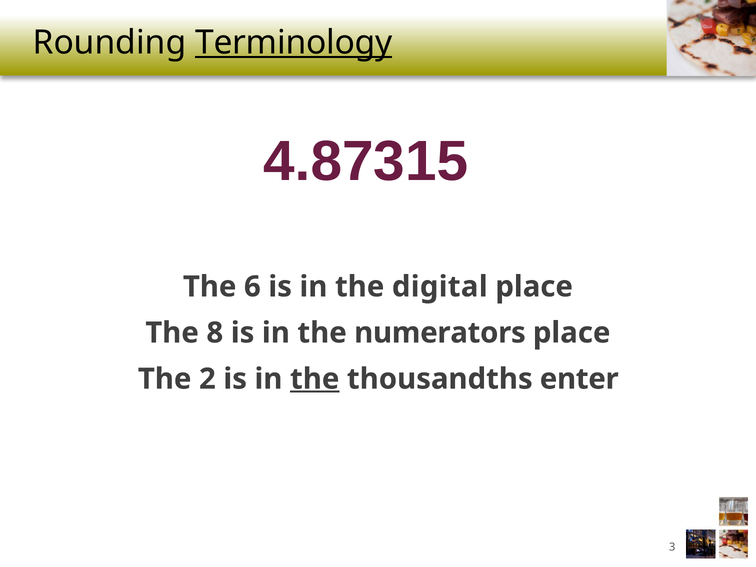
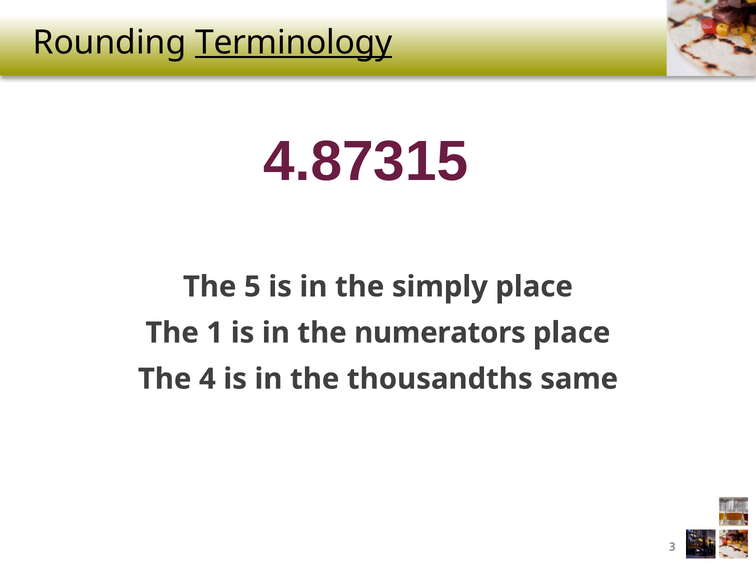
6: 6 -> 5
digital: digital -> simply
8: 8 -> 1
2: 2 -> 4
the at (315, 379) underline: present -> none
enter: enter -> same
